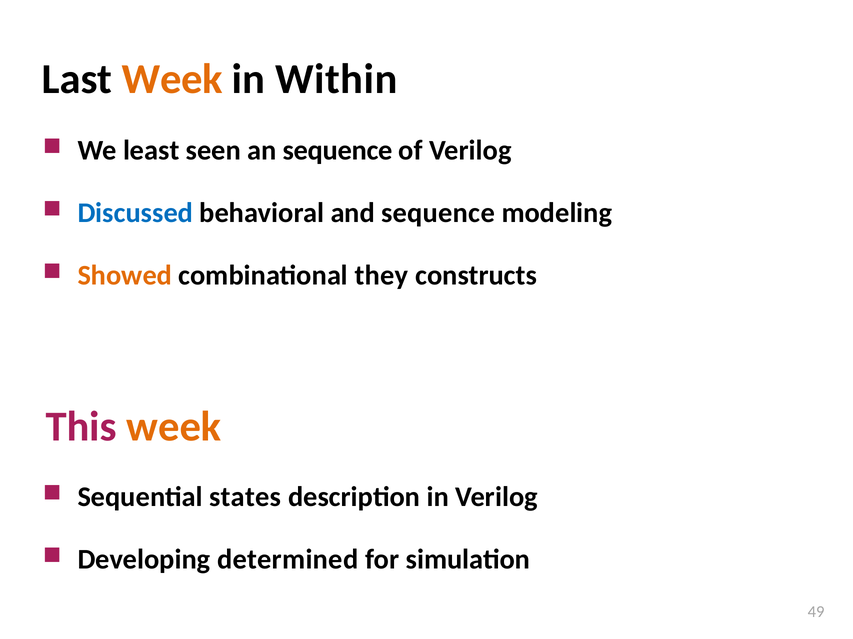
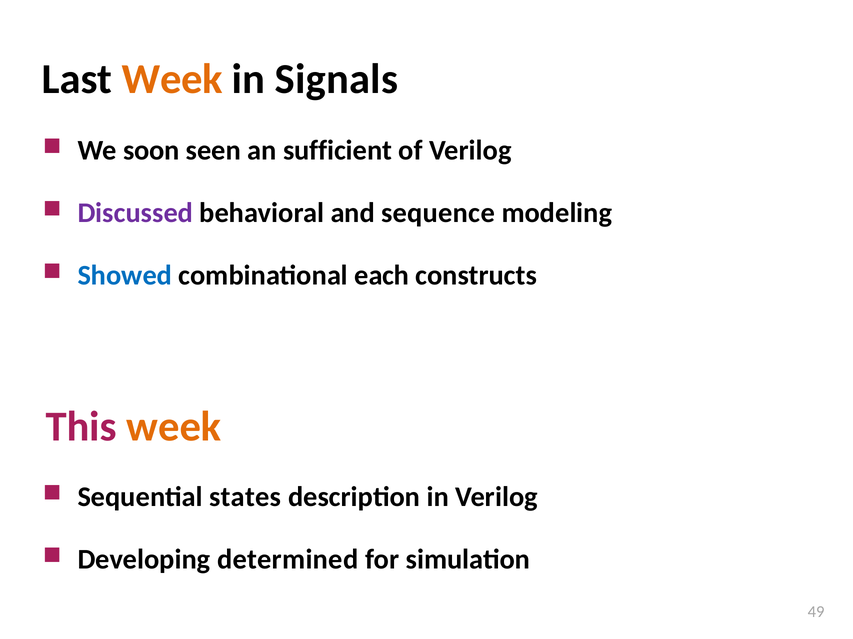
Within: Within -> Signals
least: least -> soon
an sequence: sequence -> sufficient
Discussed colour: blue -> purple
Showed colour: orange -> blue
they: they -> each
